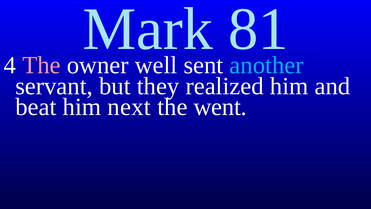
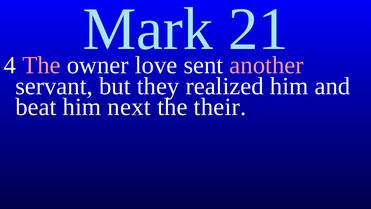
81: 81 -> 21
well: well -> love
another colour: light blue -> pink
went: went -> their
